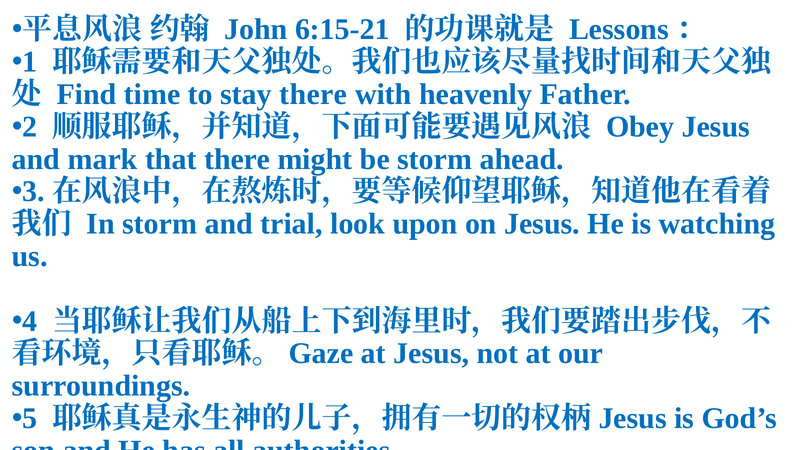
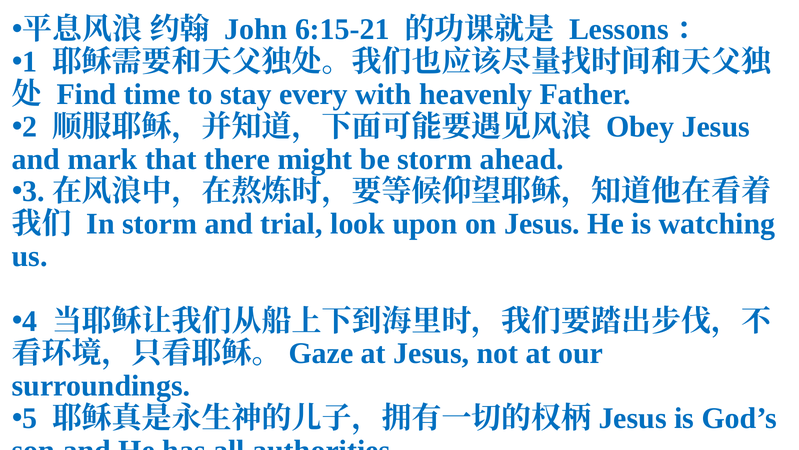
stay there: there -> every
